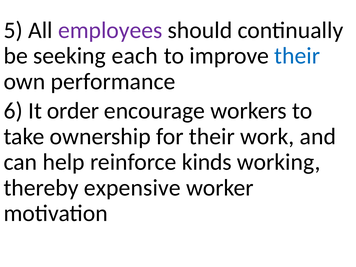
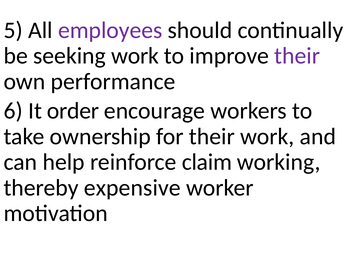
seeking each: each -> work
their at (297, 56) colour: blue -> purple
kinds: kinds -> claim
